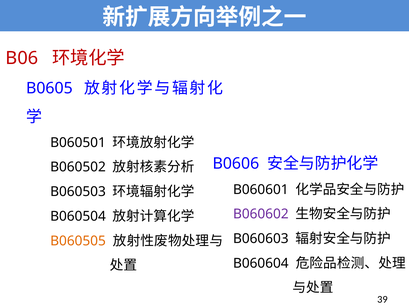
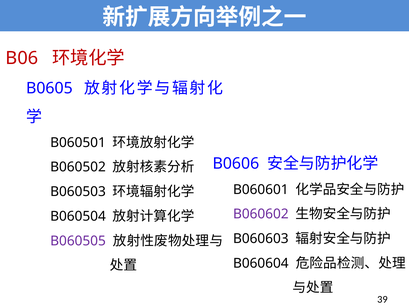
B060505 colour: orange -> purple
